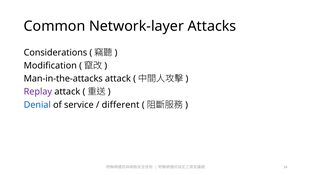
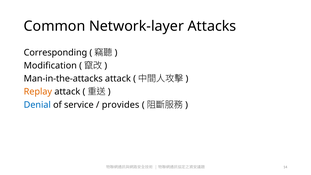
Considerations: Considerations -> Corresponding
Replay colour: purple -> orange
different: different -> provides
